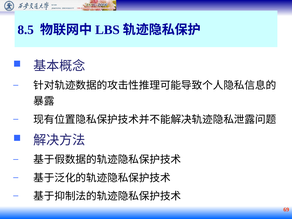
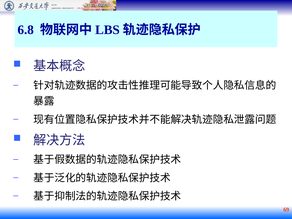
8.5: 8.5 -> 6.8
